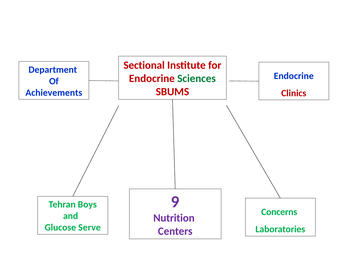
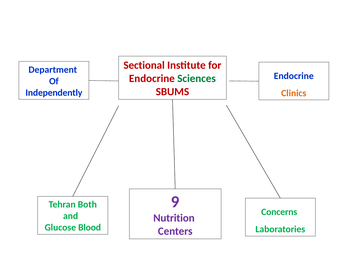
Achievements: Achievements -> Independently
Clinics colour: red -> orange
Boys: Boys -> Both
Serve: Serve -> Blood
